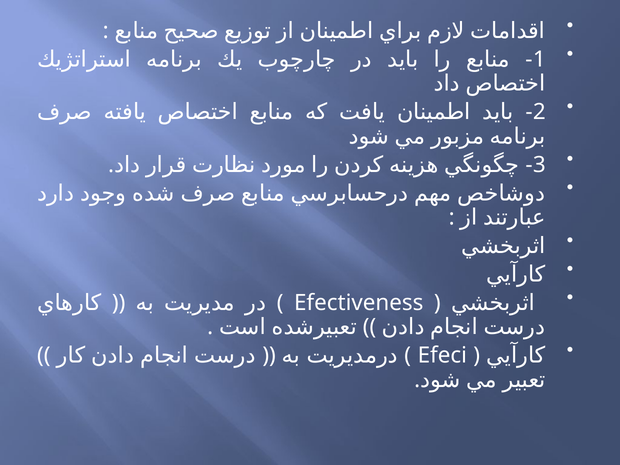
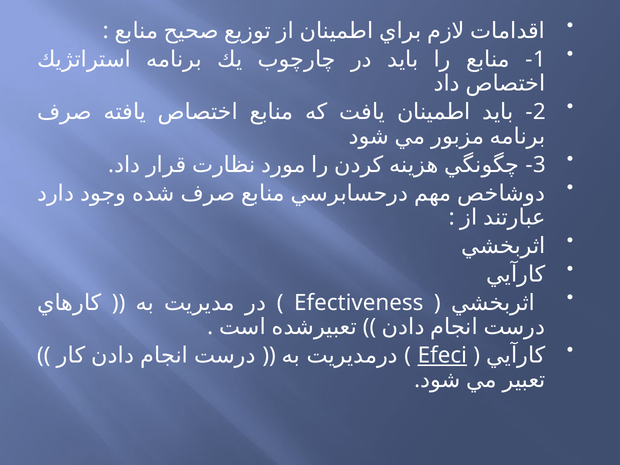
Efeci underline: none -> present
